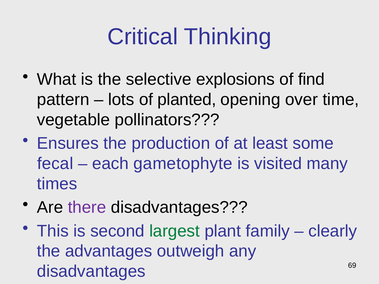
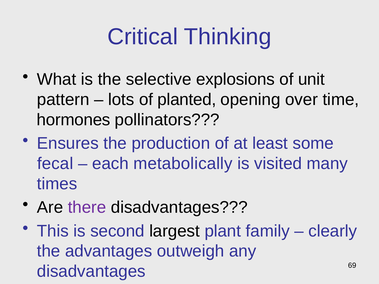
find: find -> unit
vegetable: vegetable -> hormones
gametophyte: gametophyte -> metabolically
largest colour: green -> black
